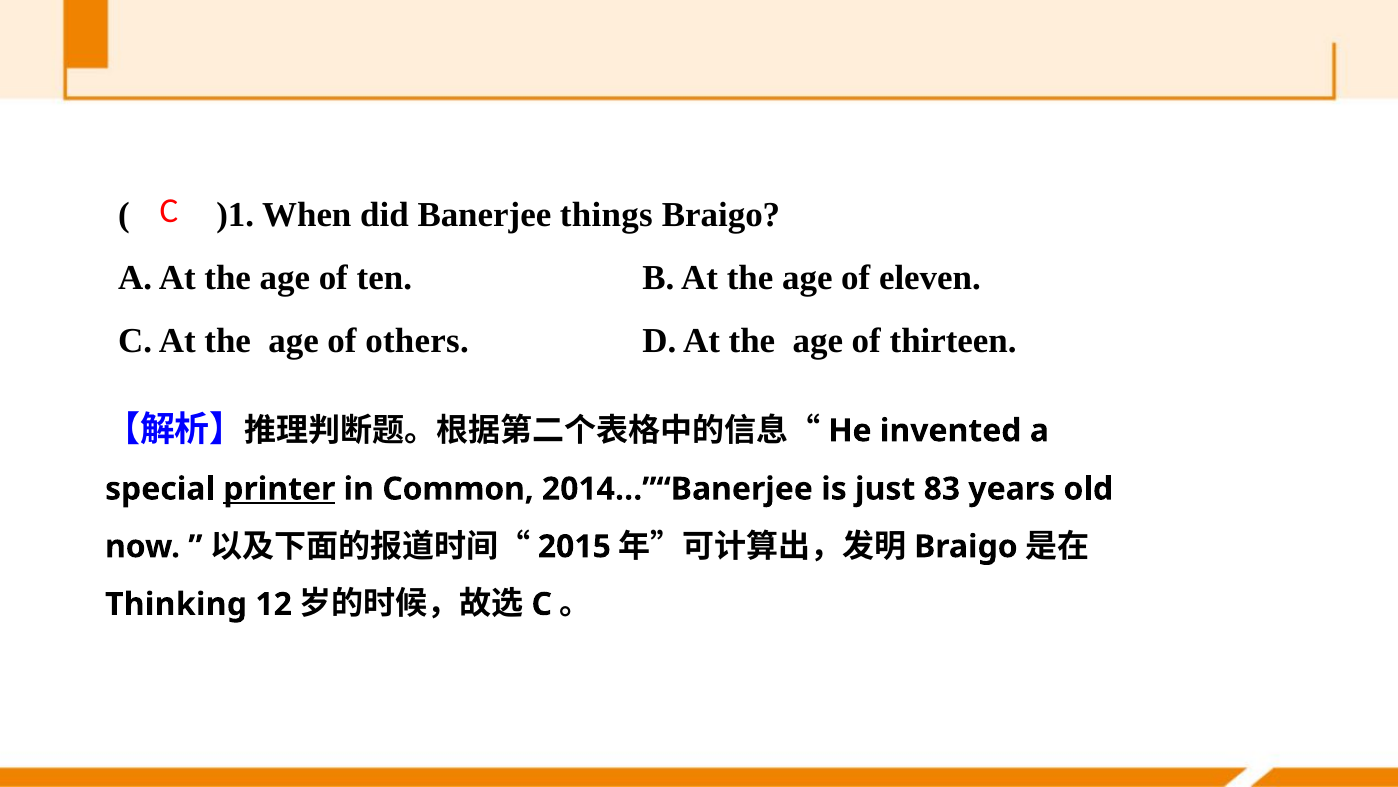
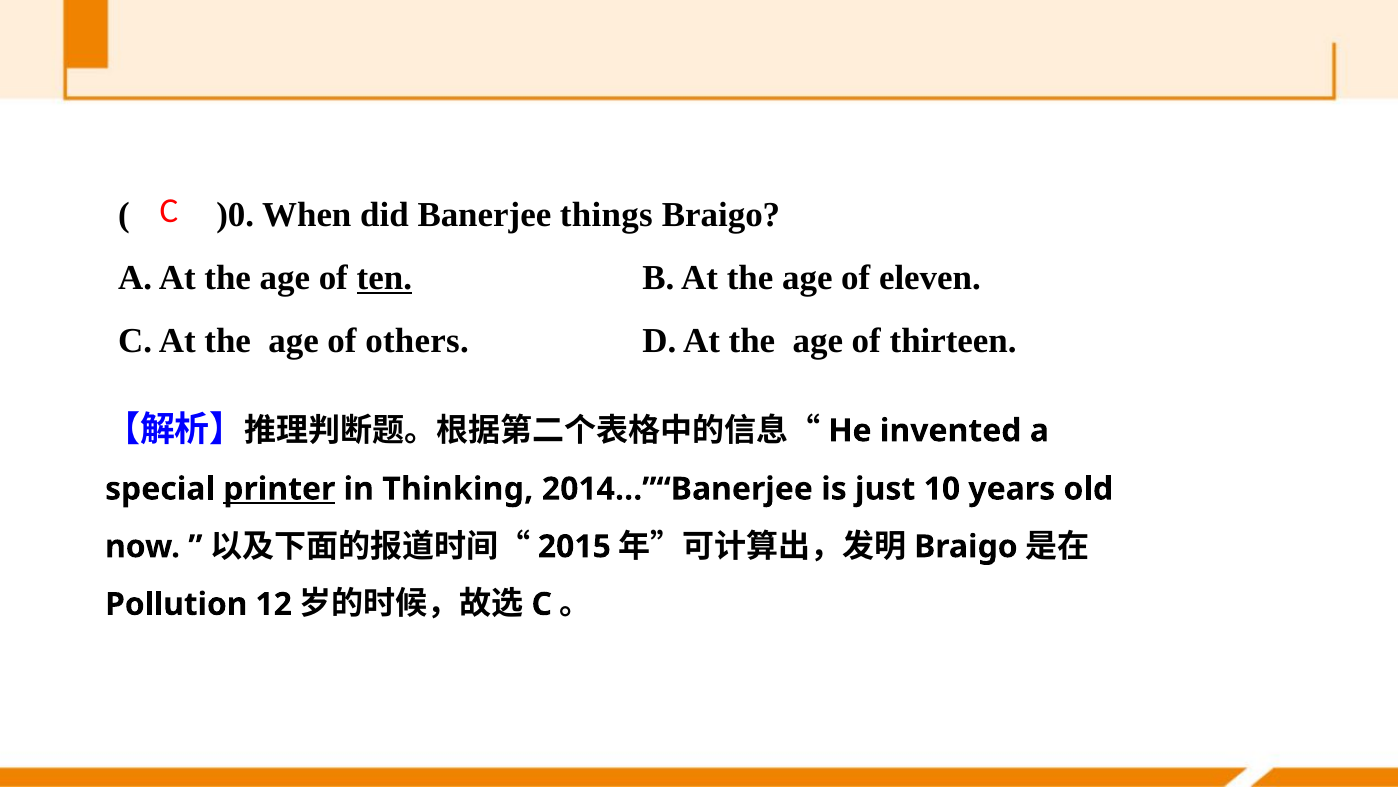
)1: )1 -> )0
ten underline: none -> present
Common: Common -> Thinking
83: 83 -> 10
Thinking: Thinking -> Pollution
